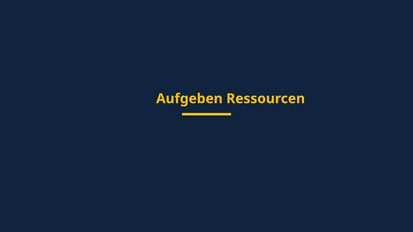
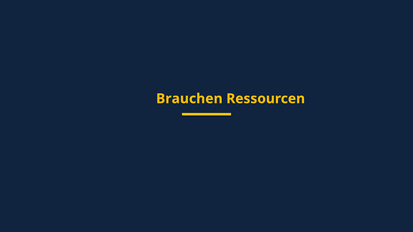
Aufgeben: Aufgeben -> Brauchen
